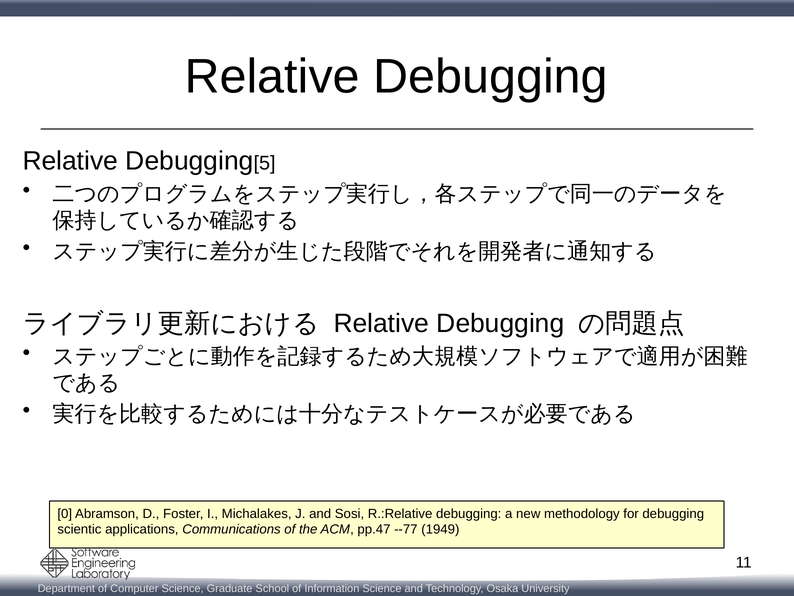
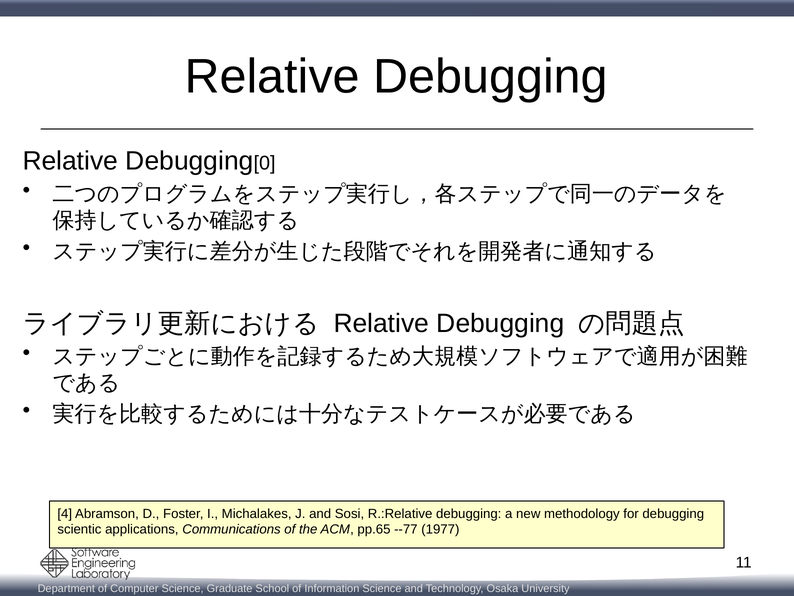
5: 5 -> 0
0: 0 -> 4
pp.47: pp.47 -> pp.65
1949: 1949 -> 1977
